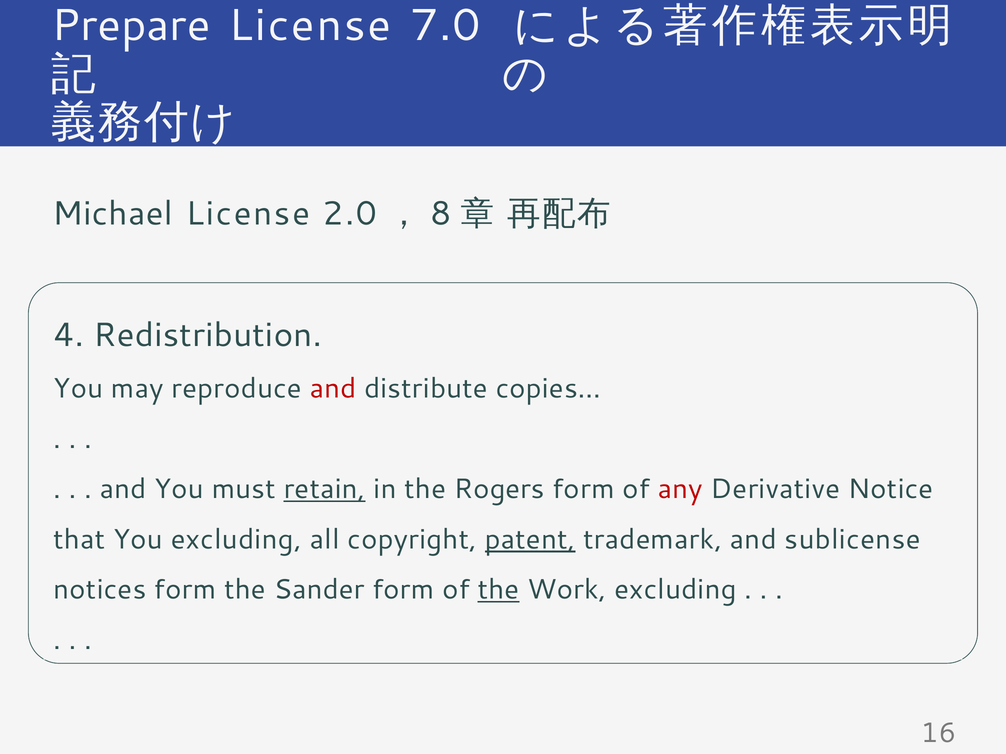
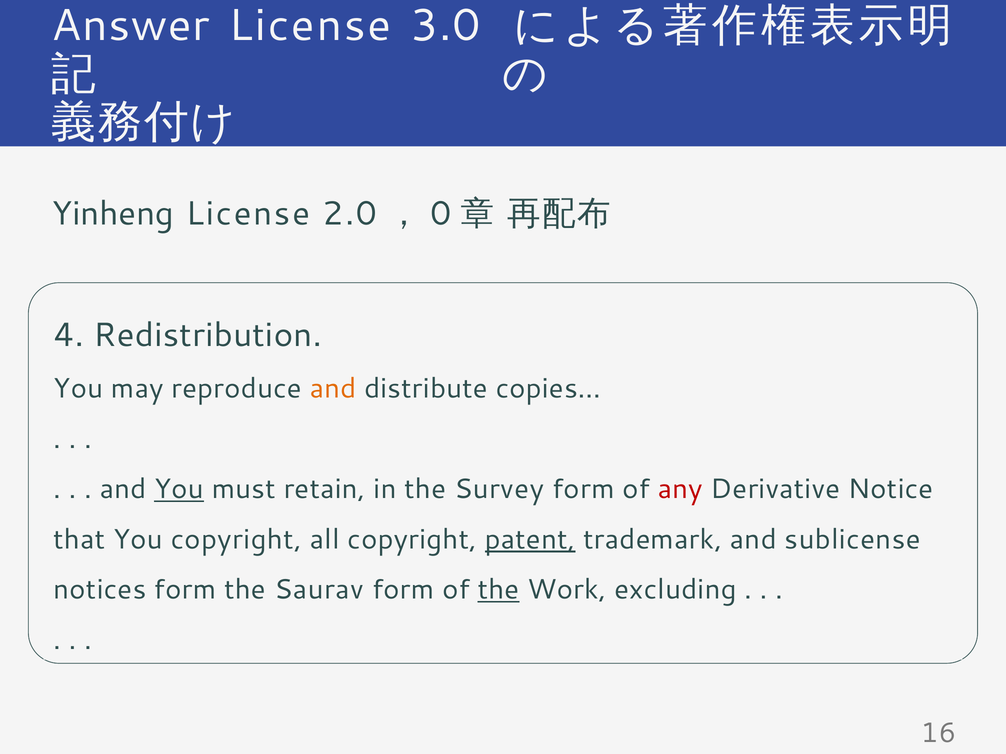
Prepare: Prepare -> Answer
7.0: 7.0 -> 3.0
Michael: Michael -> Yinheng
8: 8 -> 0
and at (333, 389) colour: red -> orange
You at (179, 489) underline: none -> present
retain underline: present -> none
Rogers: Rogers -> Survey
You excluding: excluding -> copyright
Sander: Sander -> Saurav
